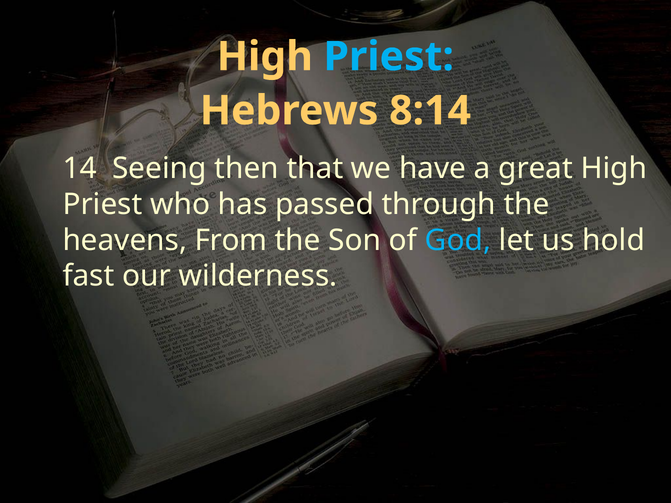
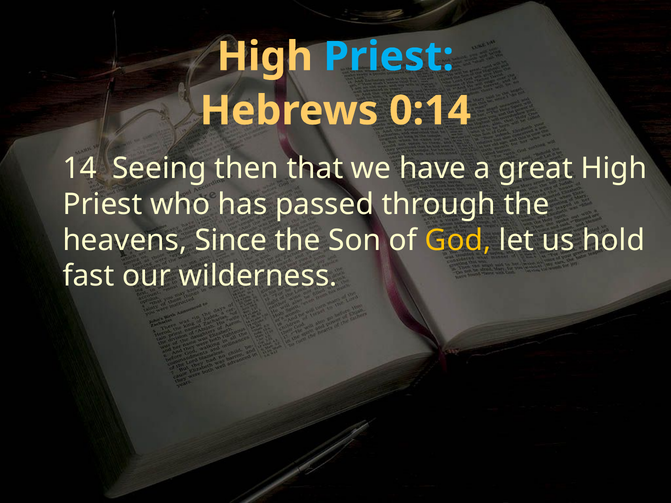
8:14: 8:14 -> 0:14
From: From -> Since
God colour: light blue -> yellow
